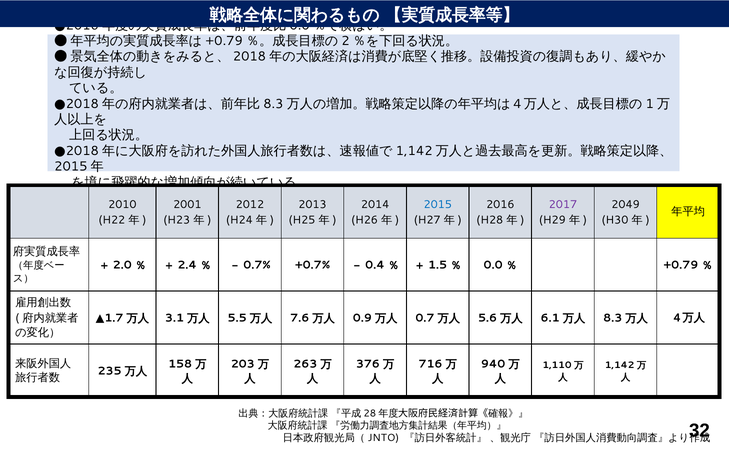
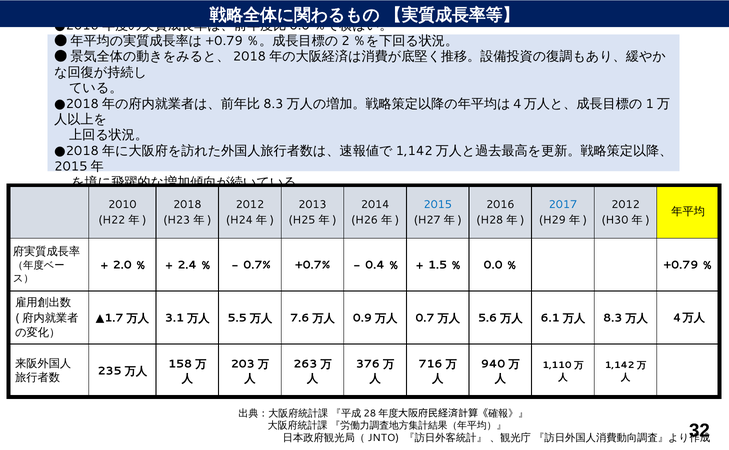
2001: 2001 -> 2018
2017 colour: purple -> blue
2049 at (626, 205): 2049 -> 2012
